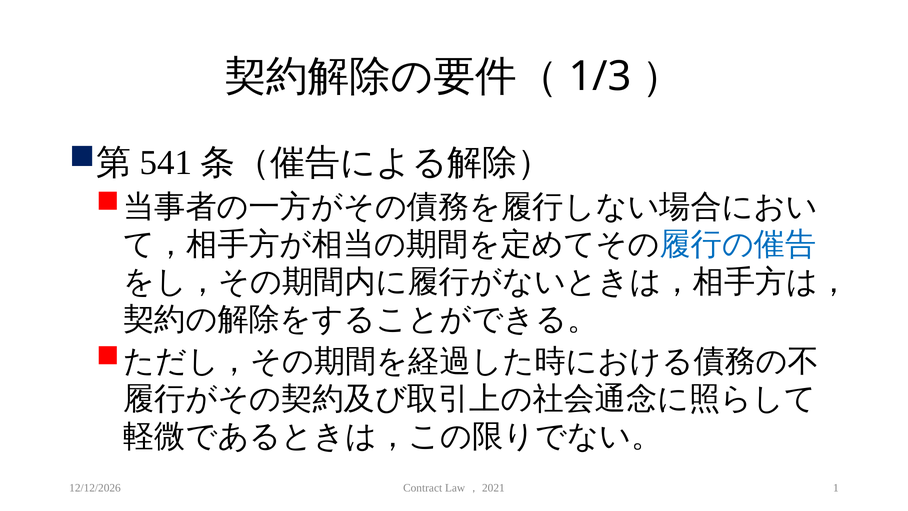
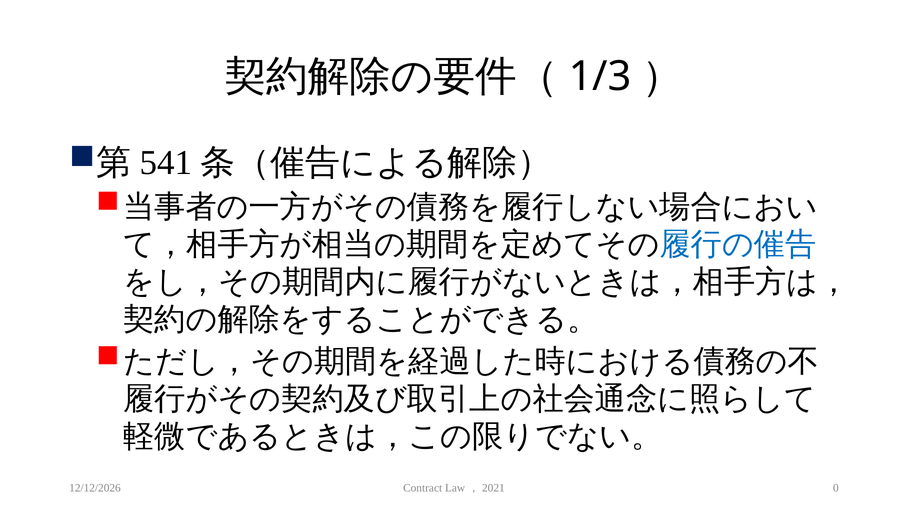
1: 1 -> 0
